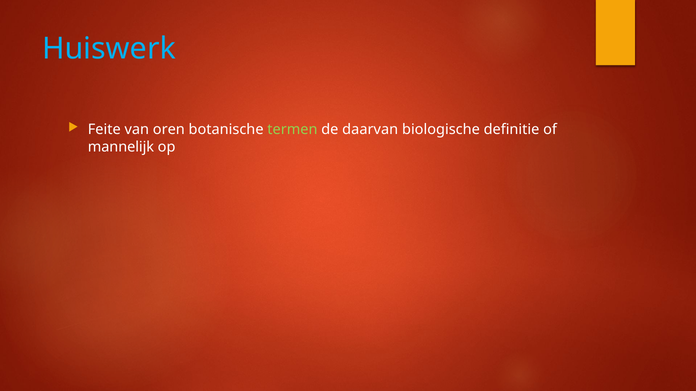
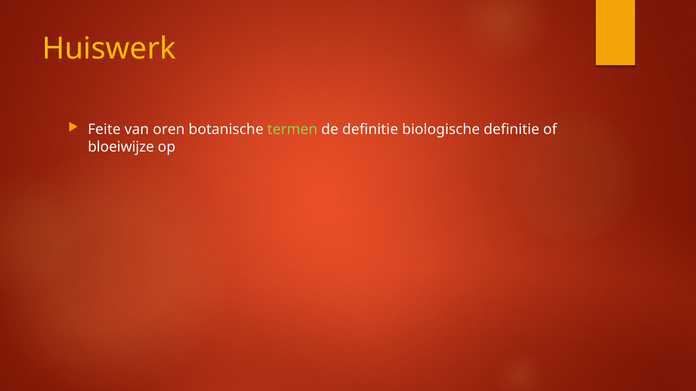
Huiswerk colour: light blue -> yellow
de daarvan: daarvan -> definitie
mannelijk: mannelijk -> bloeiwijze
